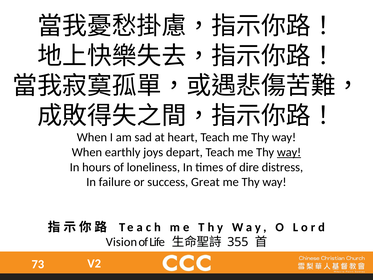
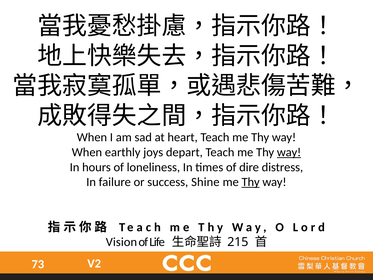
Great: Great -> Shine
Thy at (251, 182) underline: none -> present
355: 355 -> 215
